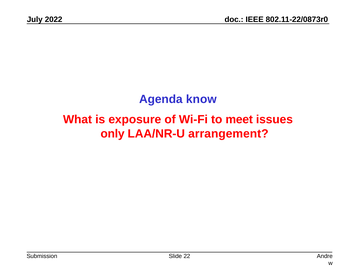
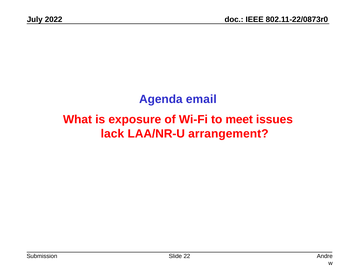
know: know -> email
only: only -> lack
